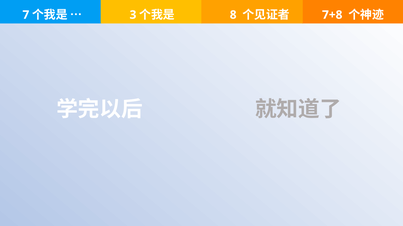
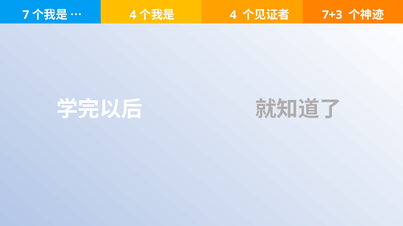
3 at (133, 15): 3 -> 4
8 at (233, 15): 8 -> 4
7+8: 7+8 -> 7+3
